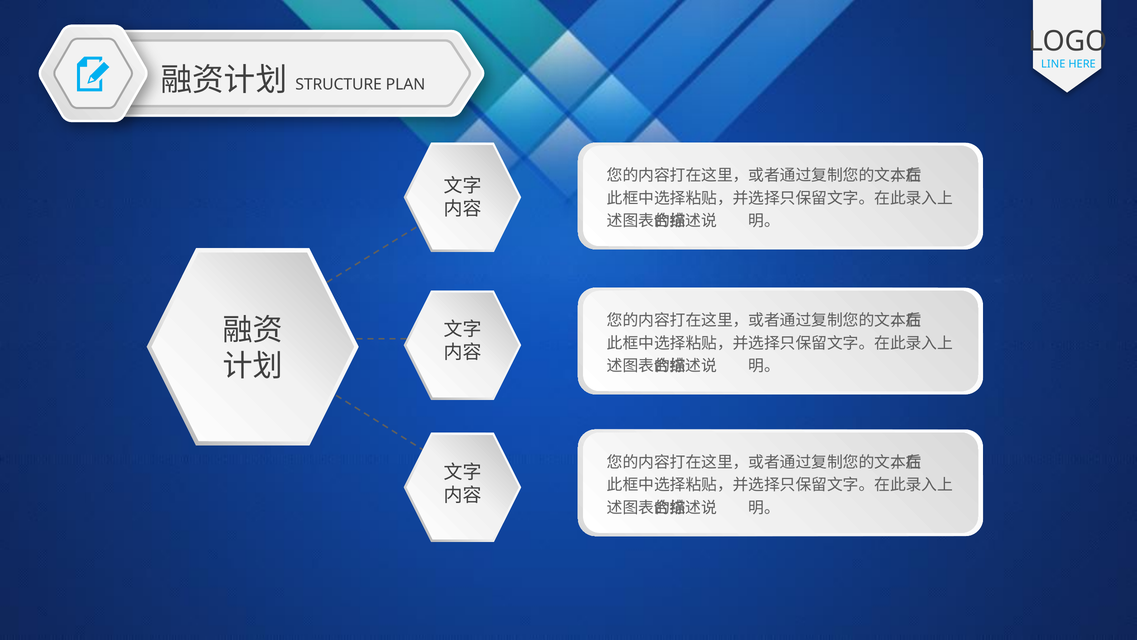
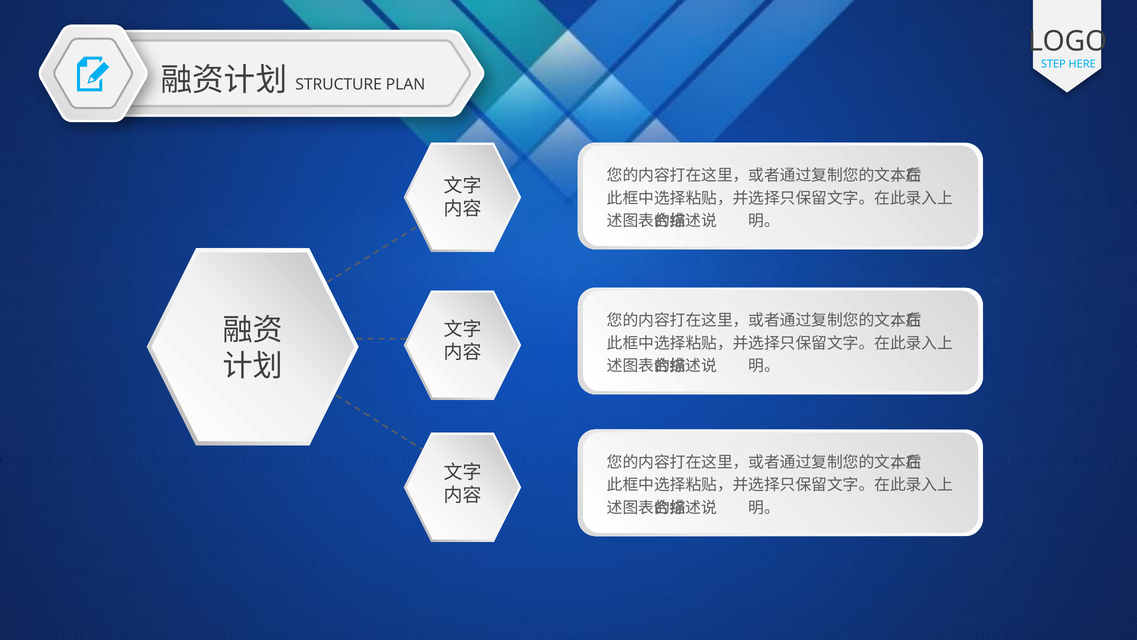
LINE: LINE -> STEP
